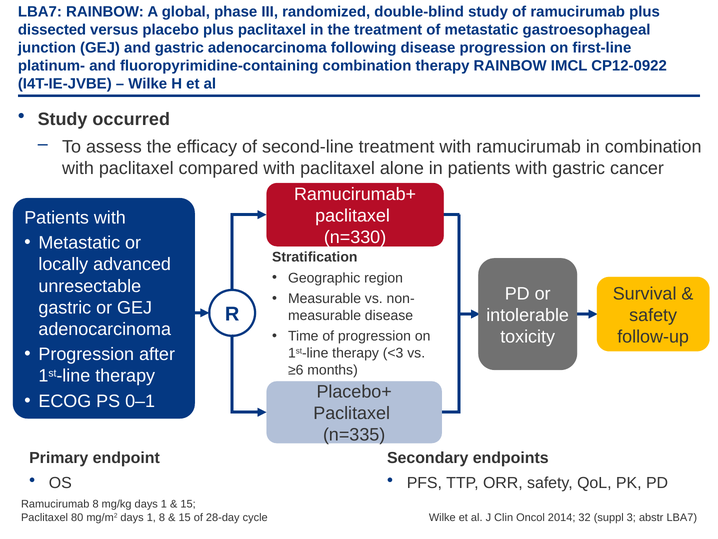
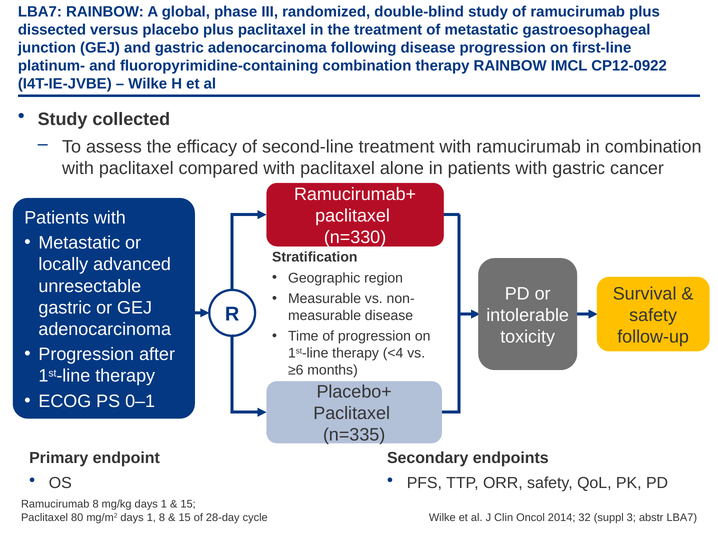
occurred: occurred -> collected
<3: <3 -> <4
